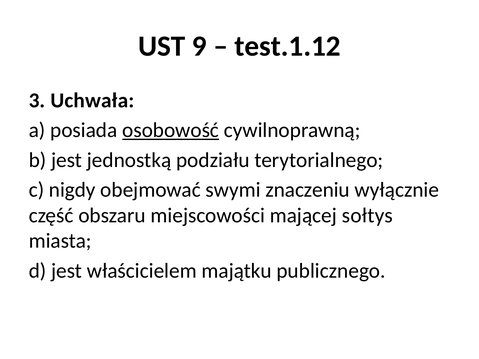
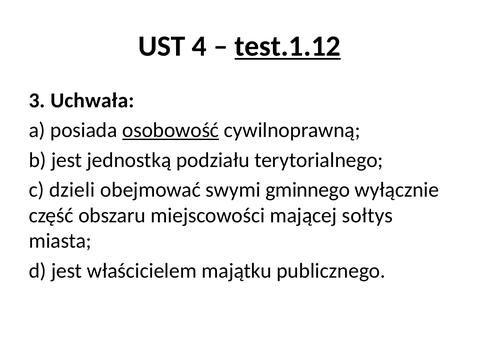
9: 9 -> 4
test.1.12 underline: none -> present
nigdy: nigdy -> dzieli
znaczeniu: znaczeniu -> gminnego
